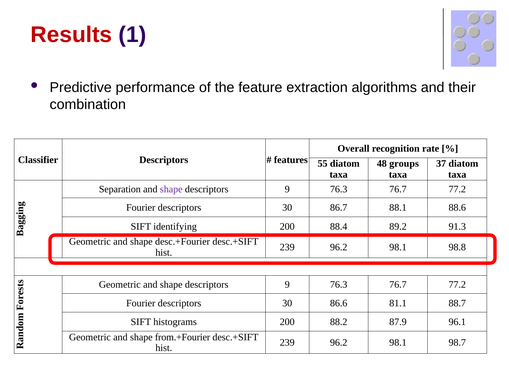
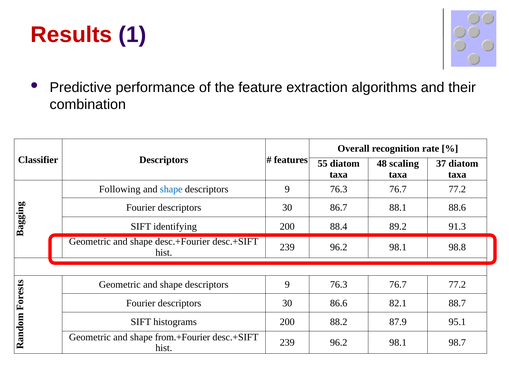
groups: groups -> scaling
Separation: Separation -> Following
shape at (171, 189) colour: purple -> blue
81.1: 81.1 -> 82.1
96.1: 96.1 -> 95.1
